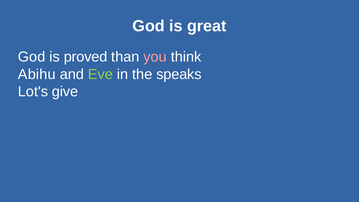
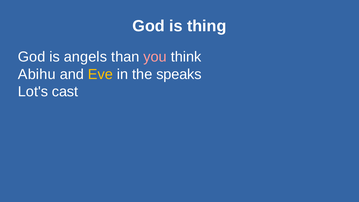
great: great -> thing
proved: proved -> angels
Eve colour: light green -> yellow
give: give -> cast
